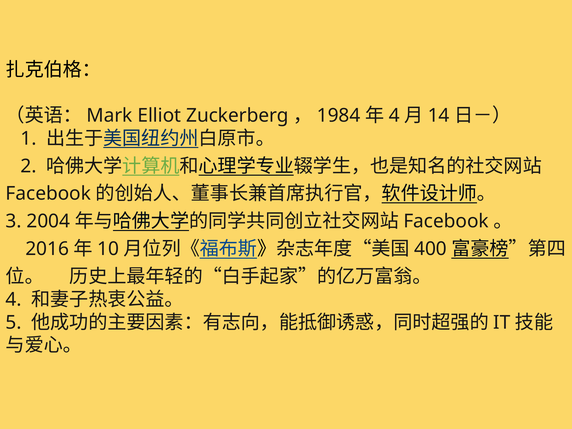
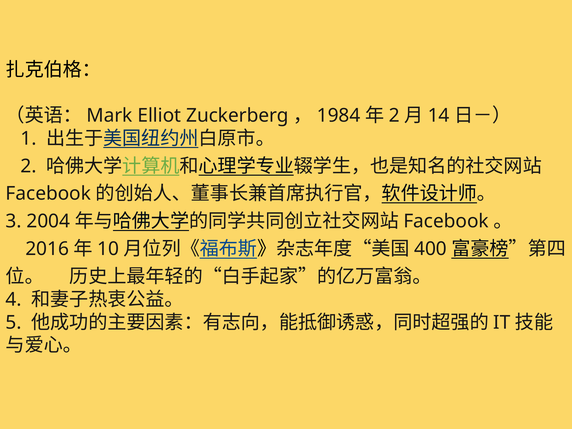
4 at (394, 116): 4 -> 2
